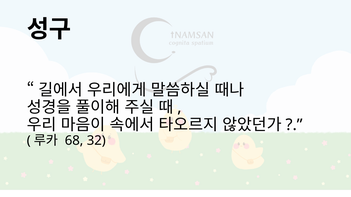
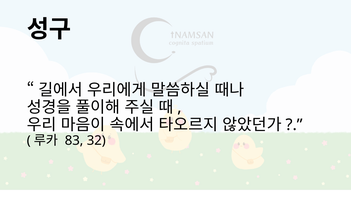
68: 68 -> 83
